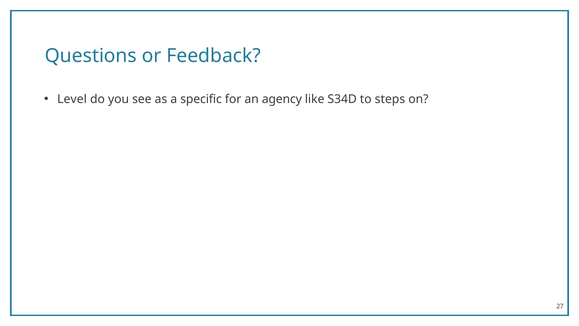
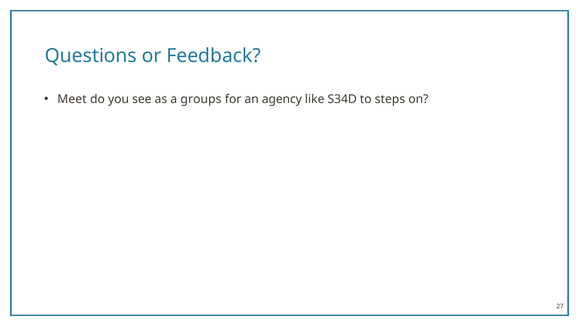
Level: Level -> Meet
specific: specific -> groups
